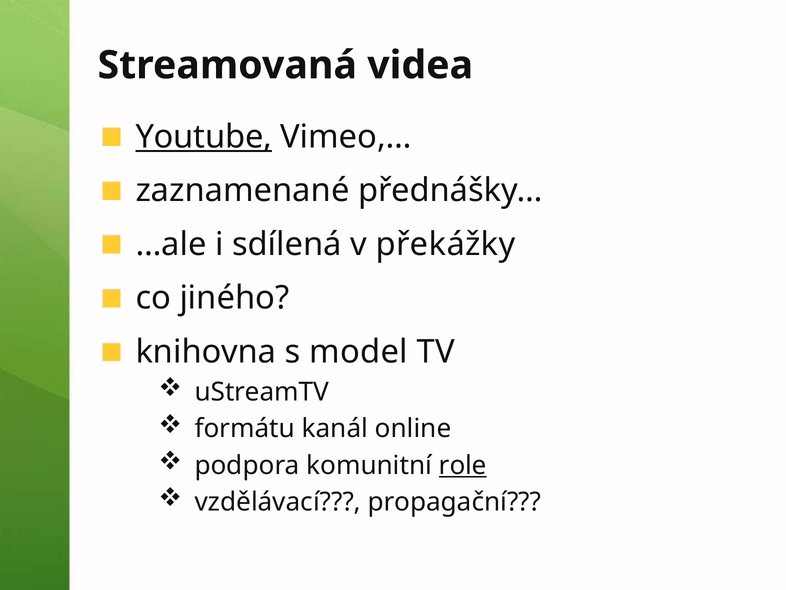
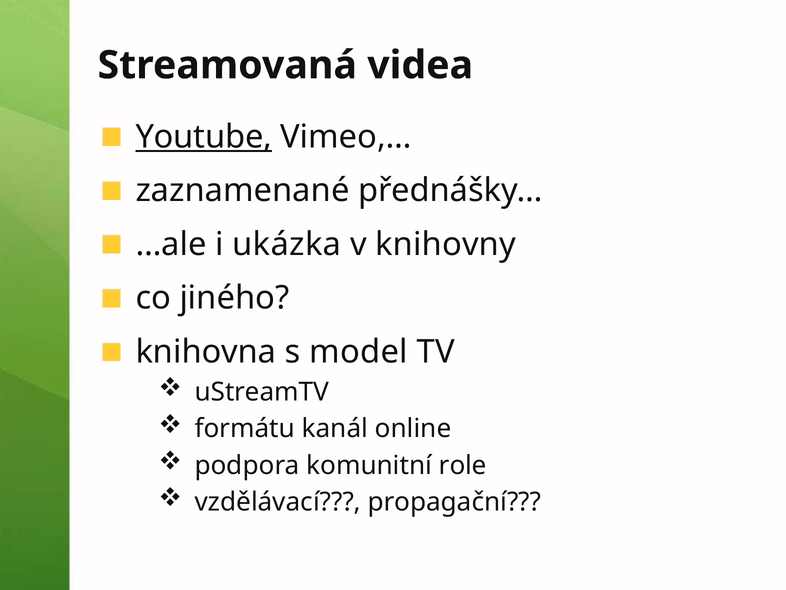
sdílená: sdílená -> ukázka
překážky: překážky -> knihovny
role underline: present -> none
